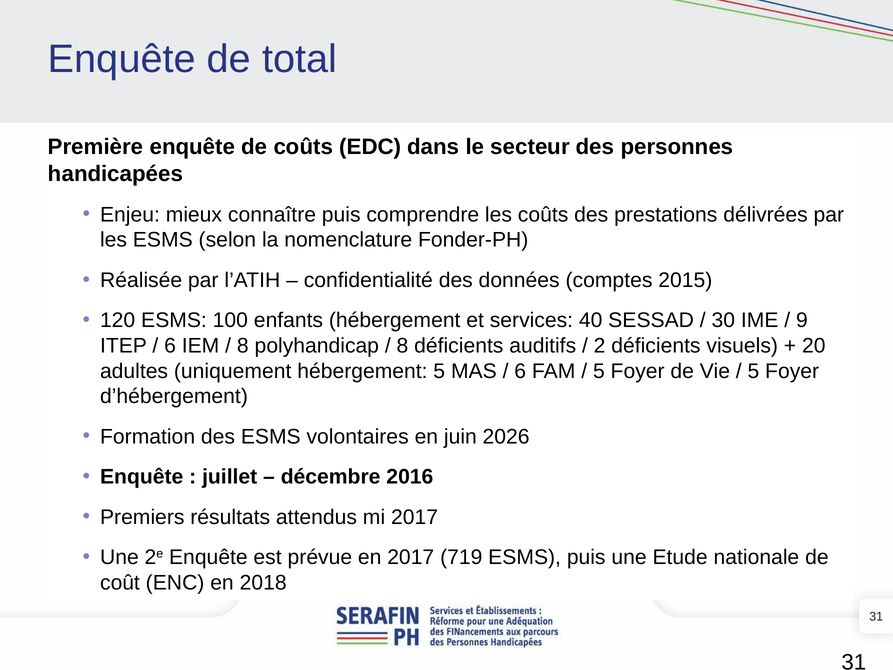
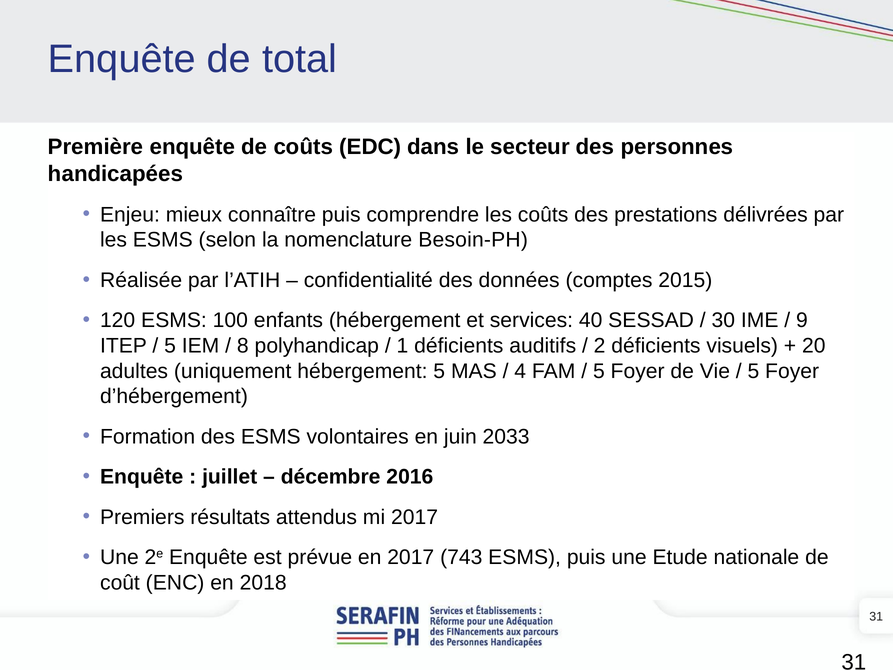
Fonder-PH: Fonder-PH -> Besoin-PH
6 at (170, 346): 6 -> 5
8 at (402, 346): 8 -> 1
6 at (520, 371): 6 -> 4
2026: 2026 -> 2033
719: 719 -> 743
